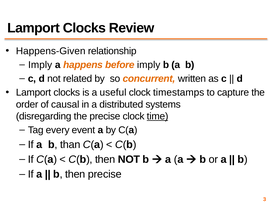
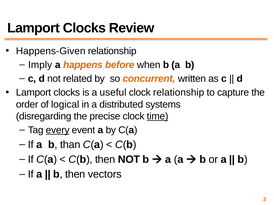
before imply: imply -> when
clock timestamps: timestamps -> relationship
causal: causal -> logical
every underline: none -> present
then precise: precise -> vectors
